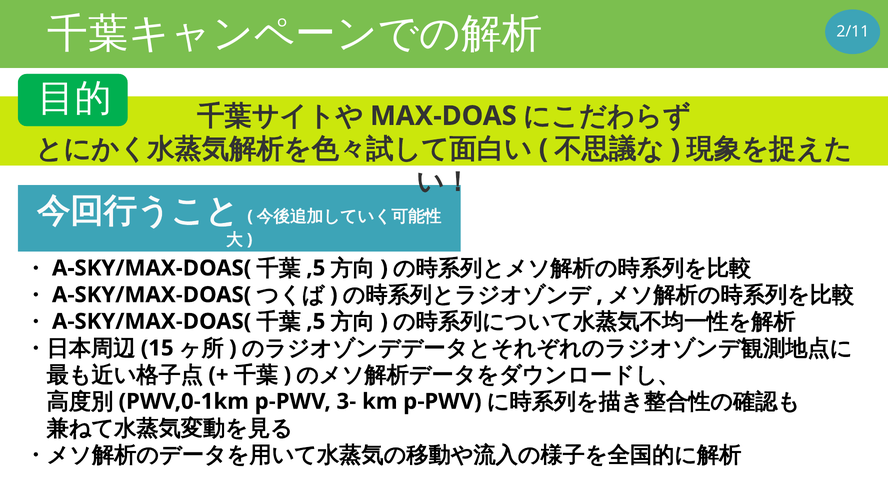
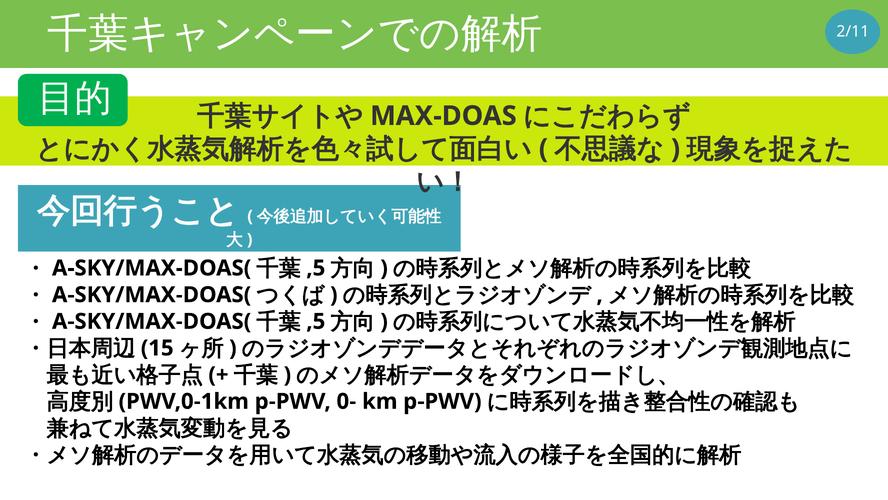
3-: 3- -> 0-
